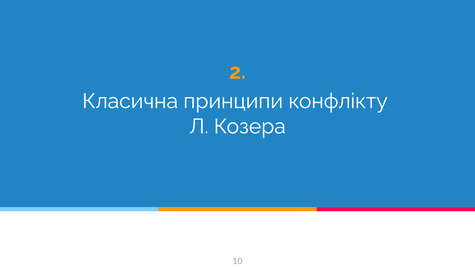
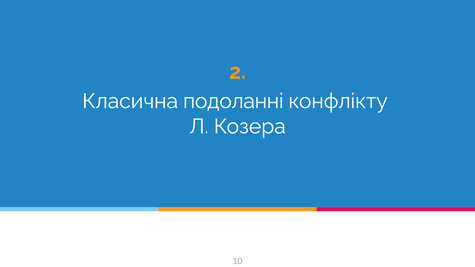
принципи: принципи -> подоланні
